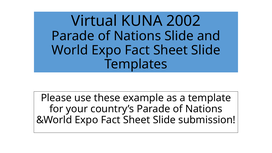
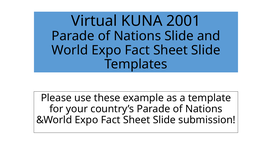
2002: 2002 -> 2001
